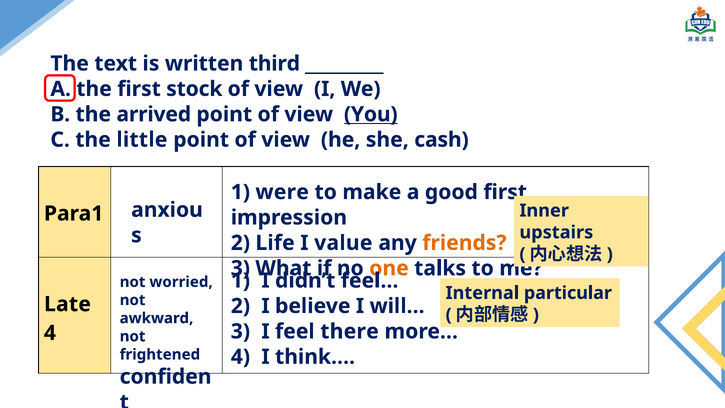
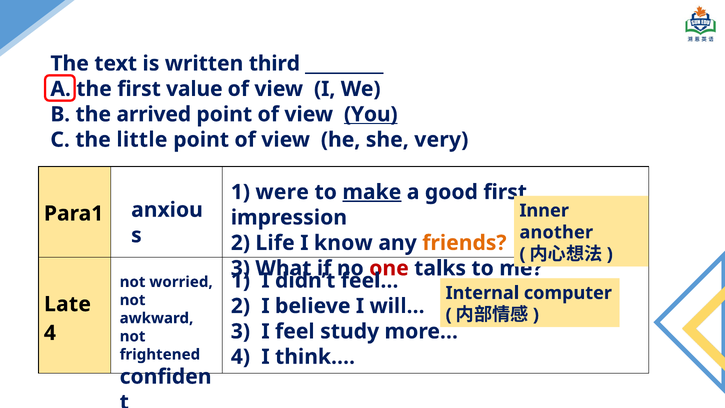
stock: stock -> value
cash: cash -> very
make underline: none -> present
upstairs: upstairs -> another
value: value -> know
one colour: orange -> red
particular: particular -> computer
there: there -> study
